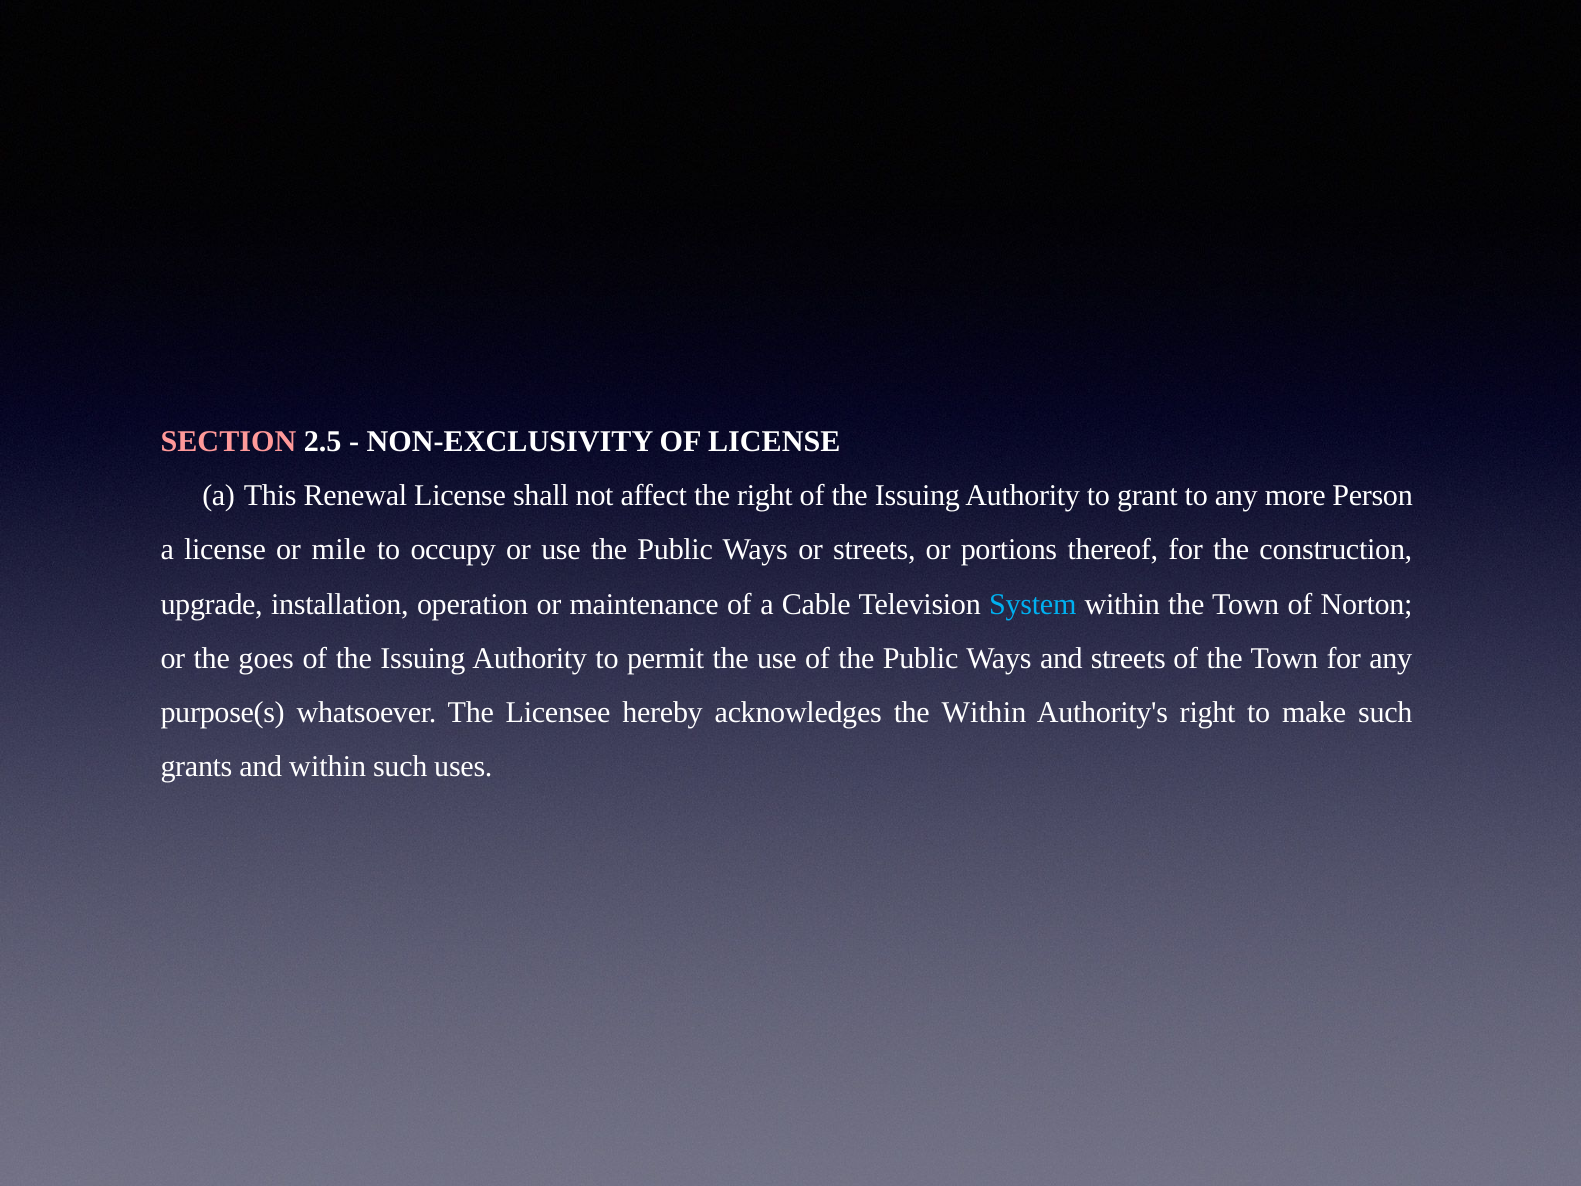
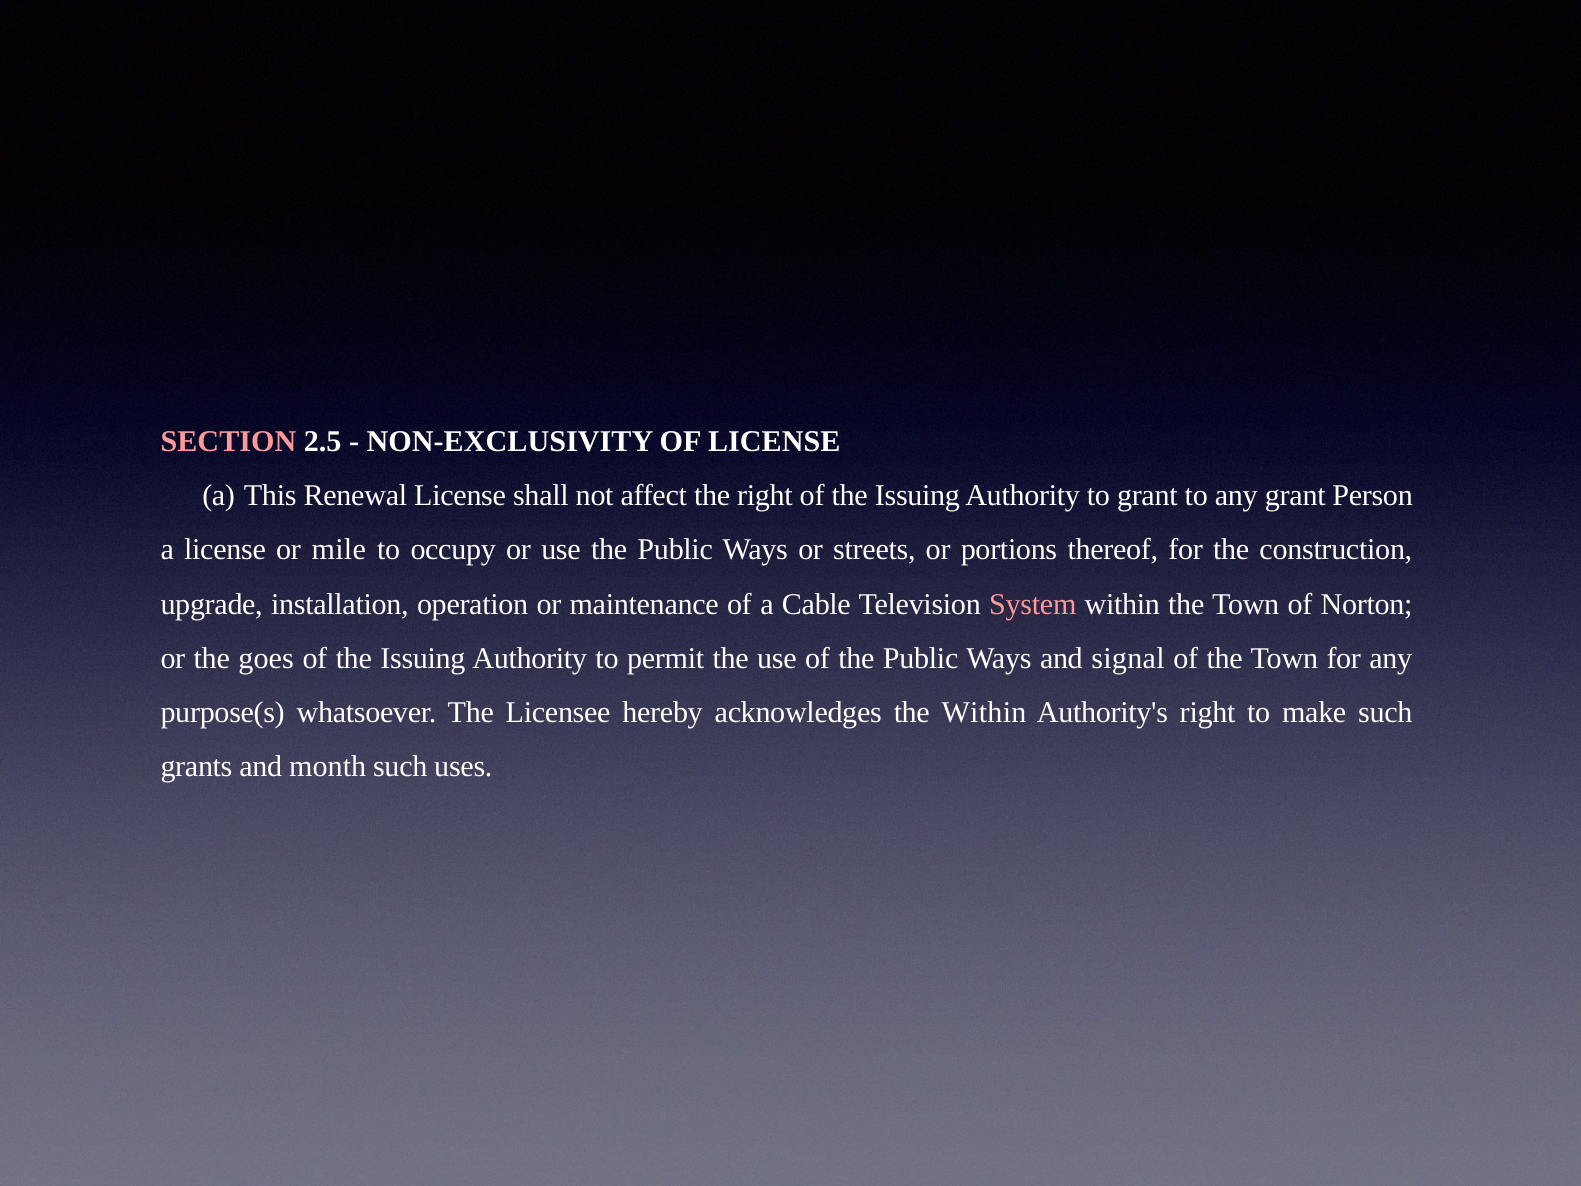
any more: more -> grant
System colour: light blue -> pink
and streets: streets -> signal
and within: within -> month
